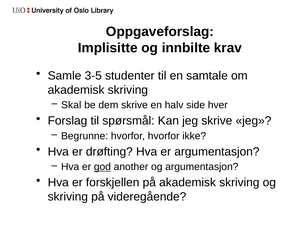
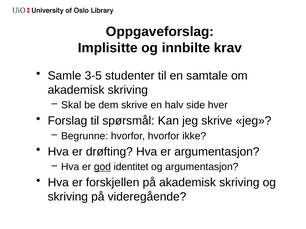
another: another -> identitet
